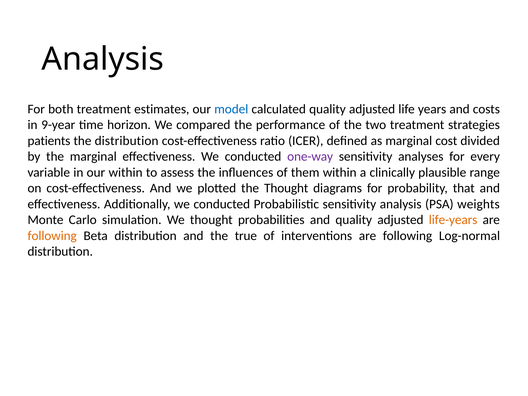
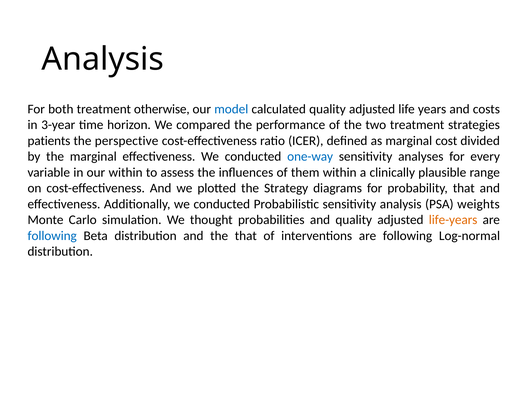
estimates: estimates -> otherwise
9-year: 9-year -> 3-year
the distribution: distribution -> perspective
one-way colour: purple -> blue
the Thought: Thought -> Strategy
following at (52, 236) colour: orange -> blue
the true: true -> that
